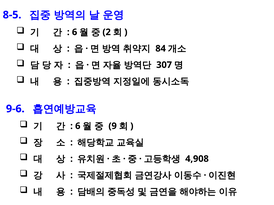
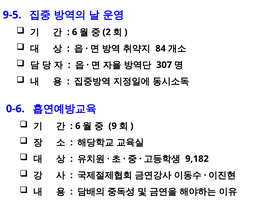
8-5: 8-5 -> 9-5
9-6: 9-6 -> 0-6
4,908: 4,908 -> 9,182
